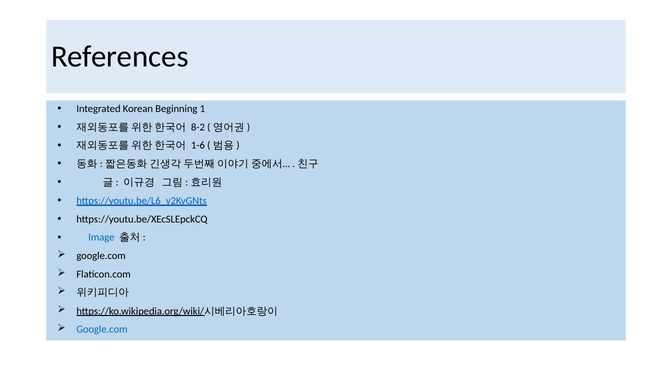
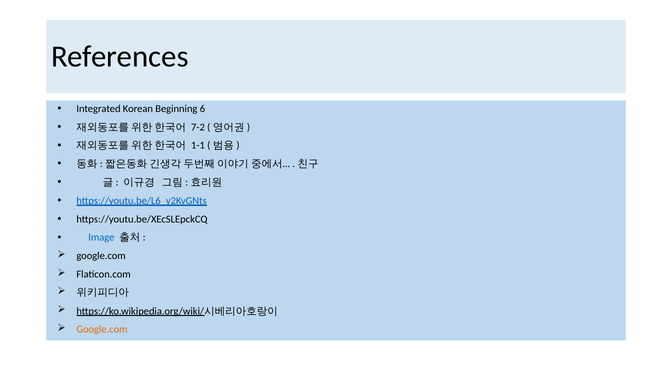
1: 1 -> 6
8-2: 8-2 -> 7-2
1-6: 1-6 -> 1-1
Google.com at (102, 329) colour: blue -> orange
